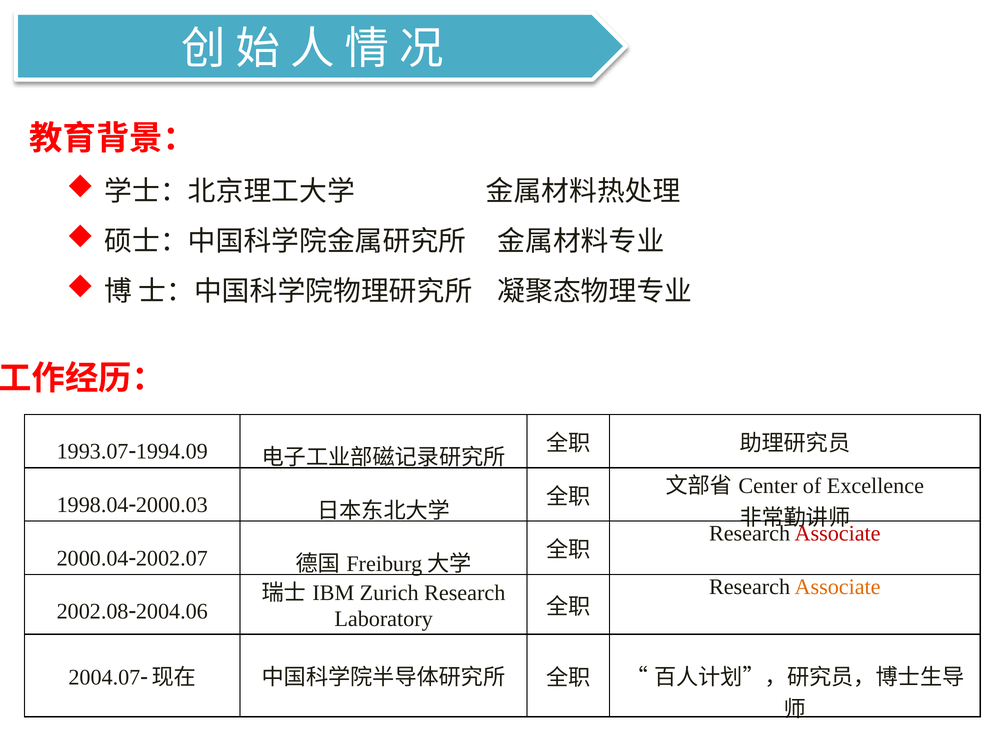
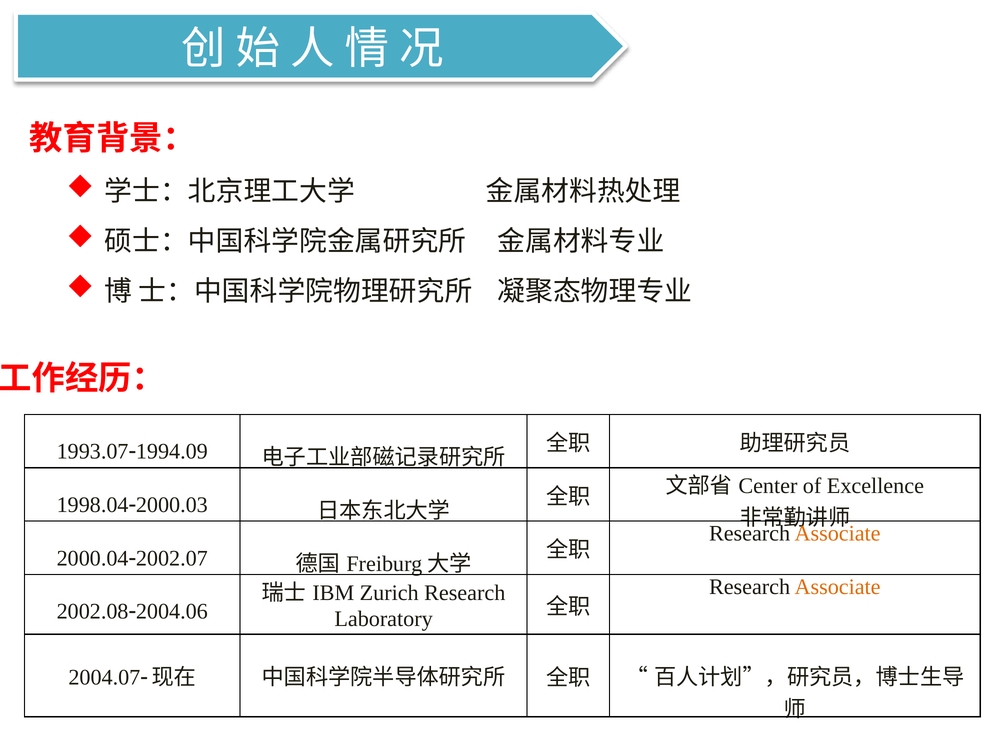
Associate at (838, 534) colour: red -> orange
